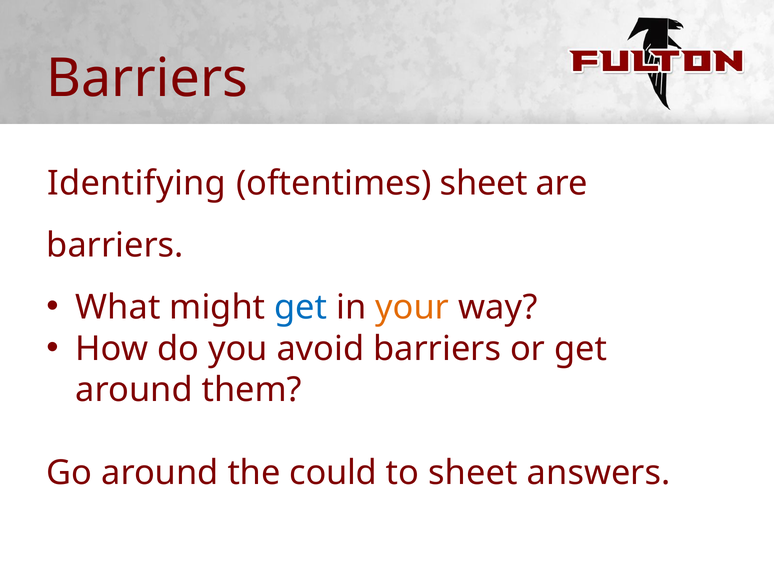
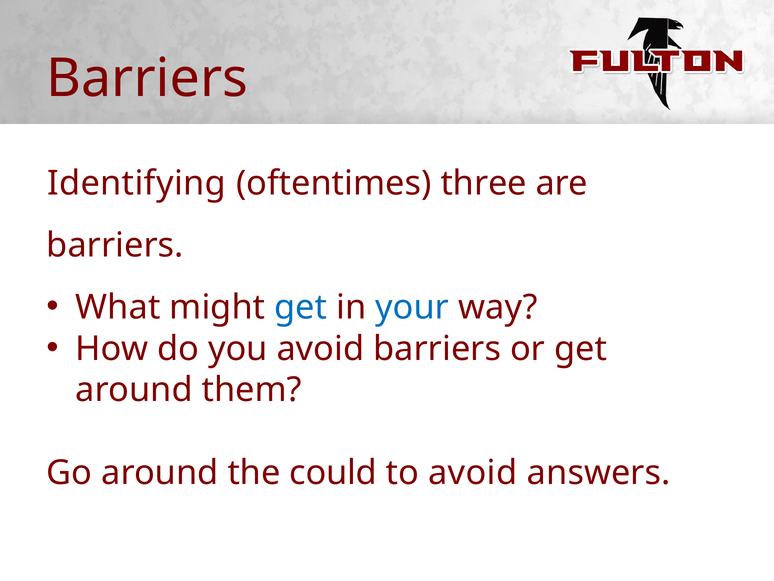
oftentimes sheet: sheet -> three
your colour: orange -> blue
to sheet: sheet -> avoid
